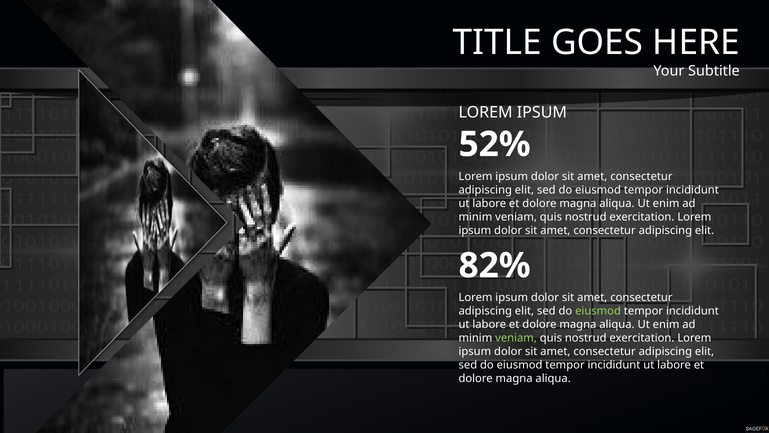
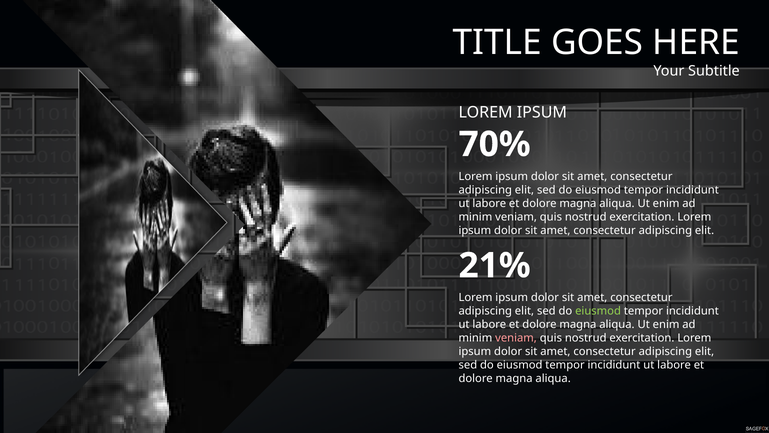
52%: 52% -> 70%
82%: 82% -> 21%
veniam at (516, 338) colour: light green -> pink
